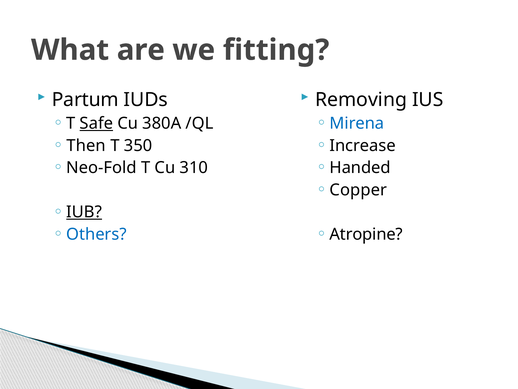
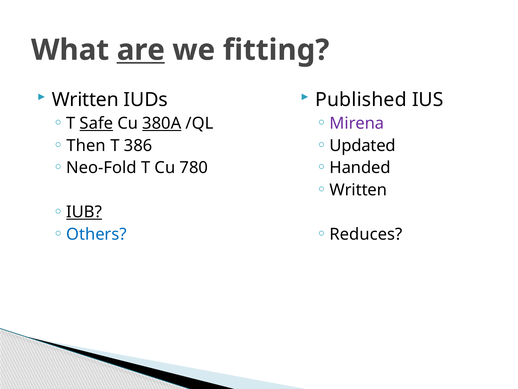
are underline: none -> present
Partum at (85, 99): Partum -> Written
Removing: Removing -> Published
380A underline: none -> present
Mirena colour: blue -> purple
Increase: Increase -> Updated
350: 350 -> 386
310: 310 -> 780
Copper at (358, 190): Copper -> Written
Atropine: Atropine -> Reduces
